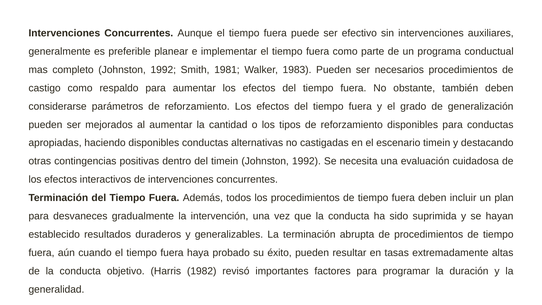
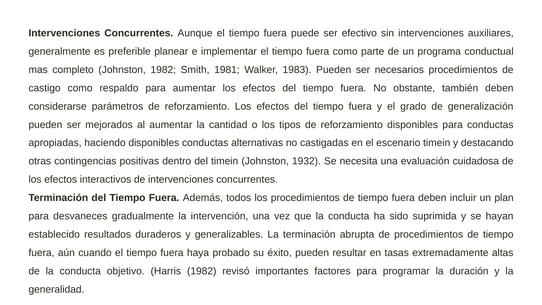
completo Johnston 1992: 1992 -> 1982
timein Johnston 1992: 1992 -> 1932
